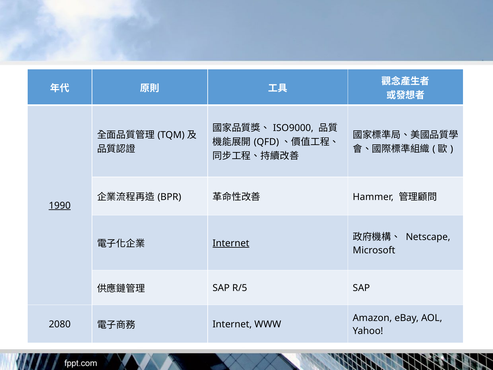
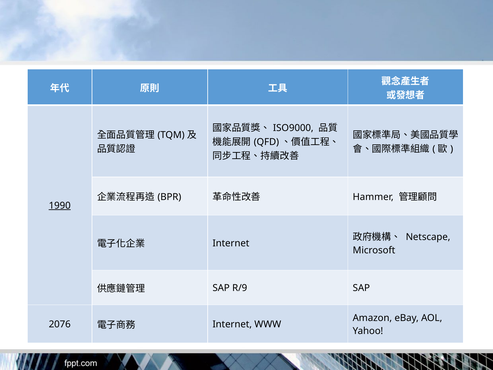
Internet at (231, 243) underline: present -> none
R/5: R/5 -> R/9
2080: 2080 -> 2076
